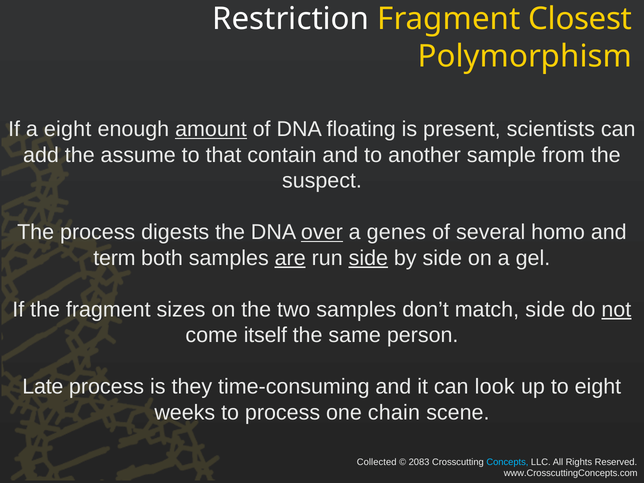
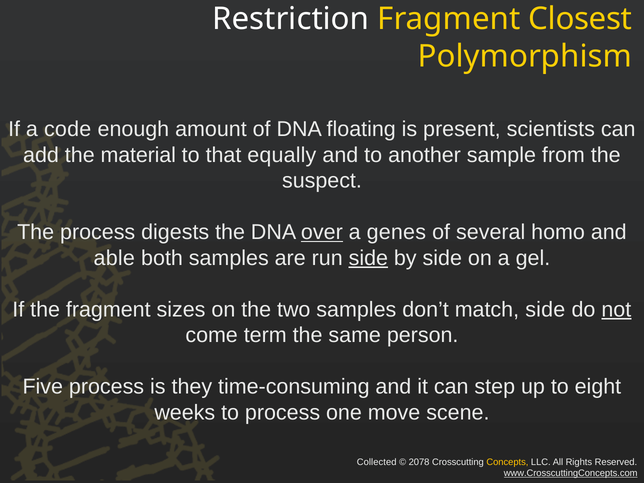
a eight: eight -> code
amount underline: present -> none
assume: assume -> material
contain: contain -> equally
term: term -> able
are underline: present -> none
itself: itself -> term
Late: Late -> Five
look: look -> step
chain: chain -> move
2083: 2083 -> 2078
Concepts colour: light blue -> yellow
www.CrosscuttingConcepts.com underline: none -> present
